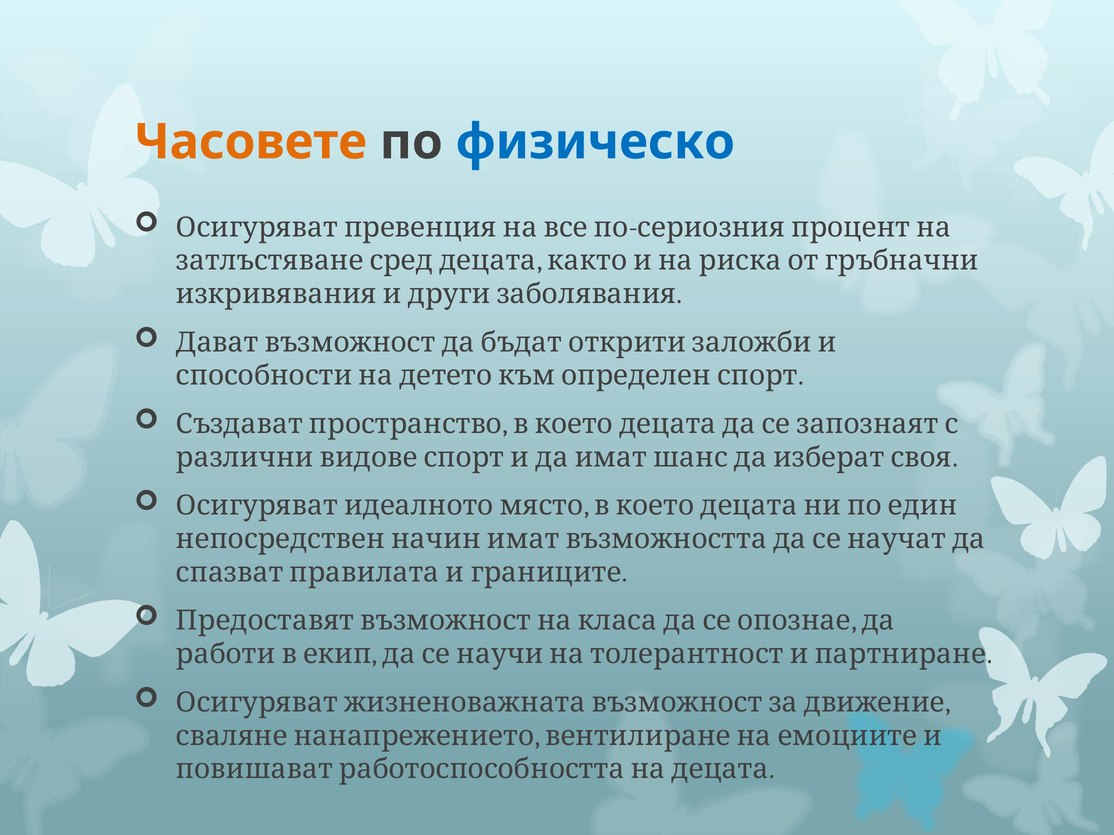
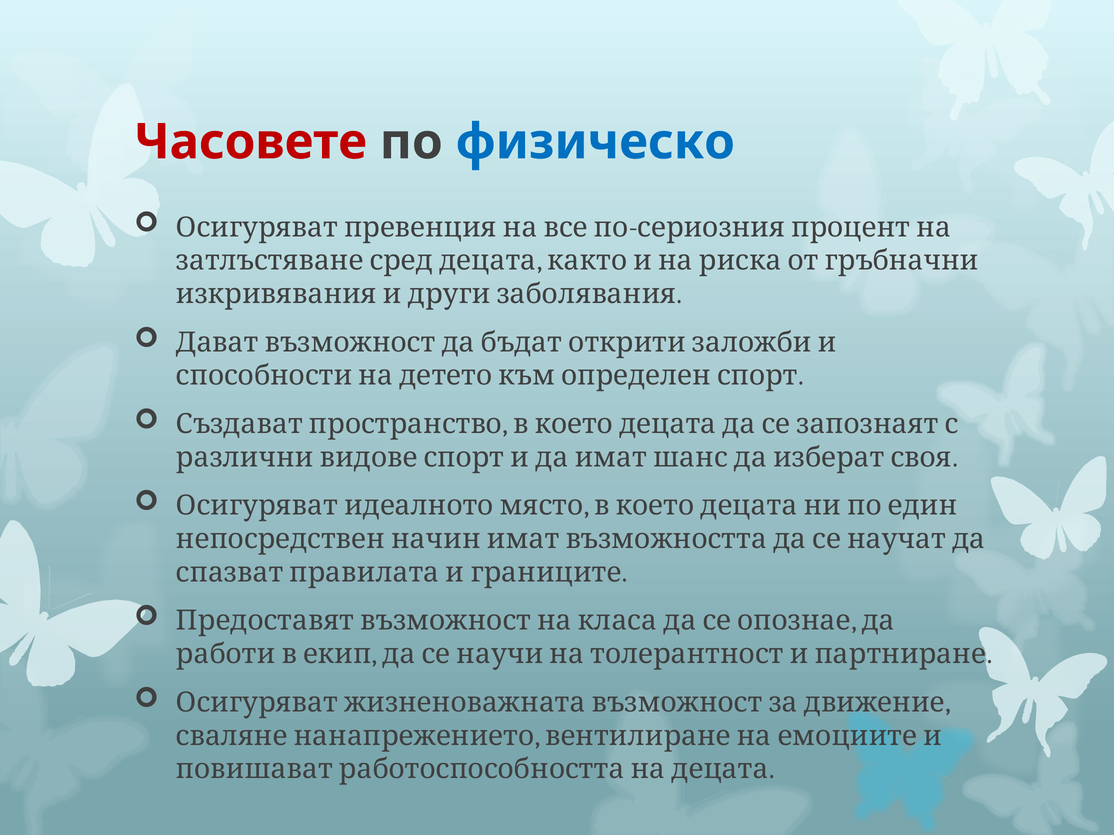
Часовете colour: orange -> red
